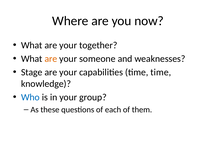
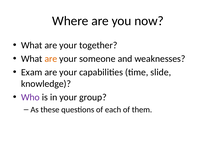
Stage: Stage -> Exam
time time: time -> slide
Who colour: blue -> purple
